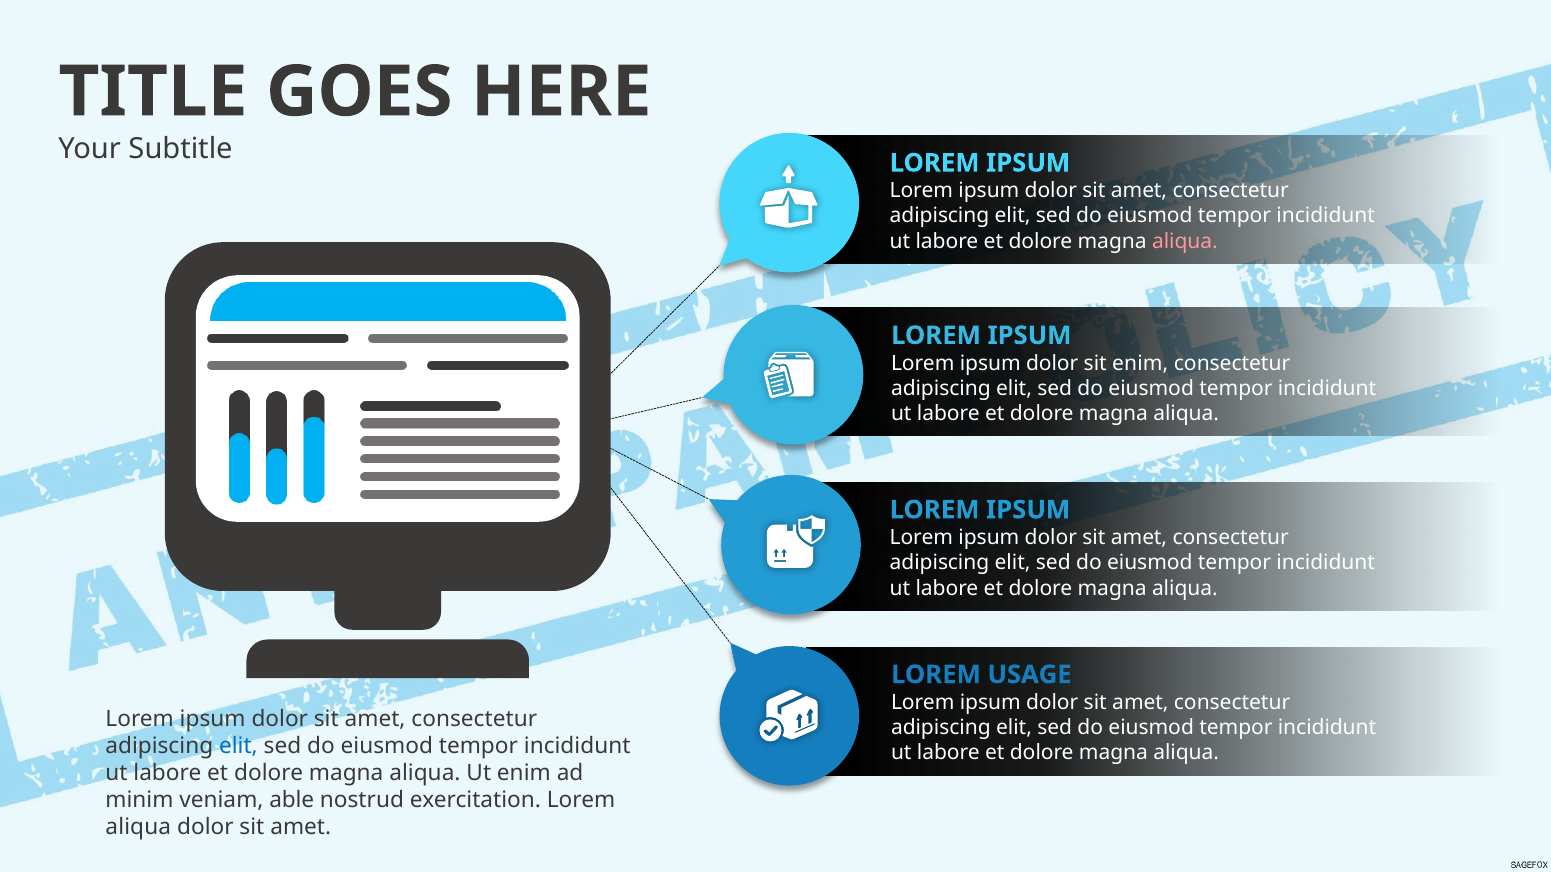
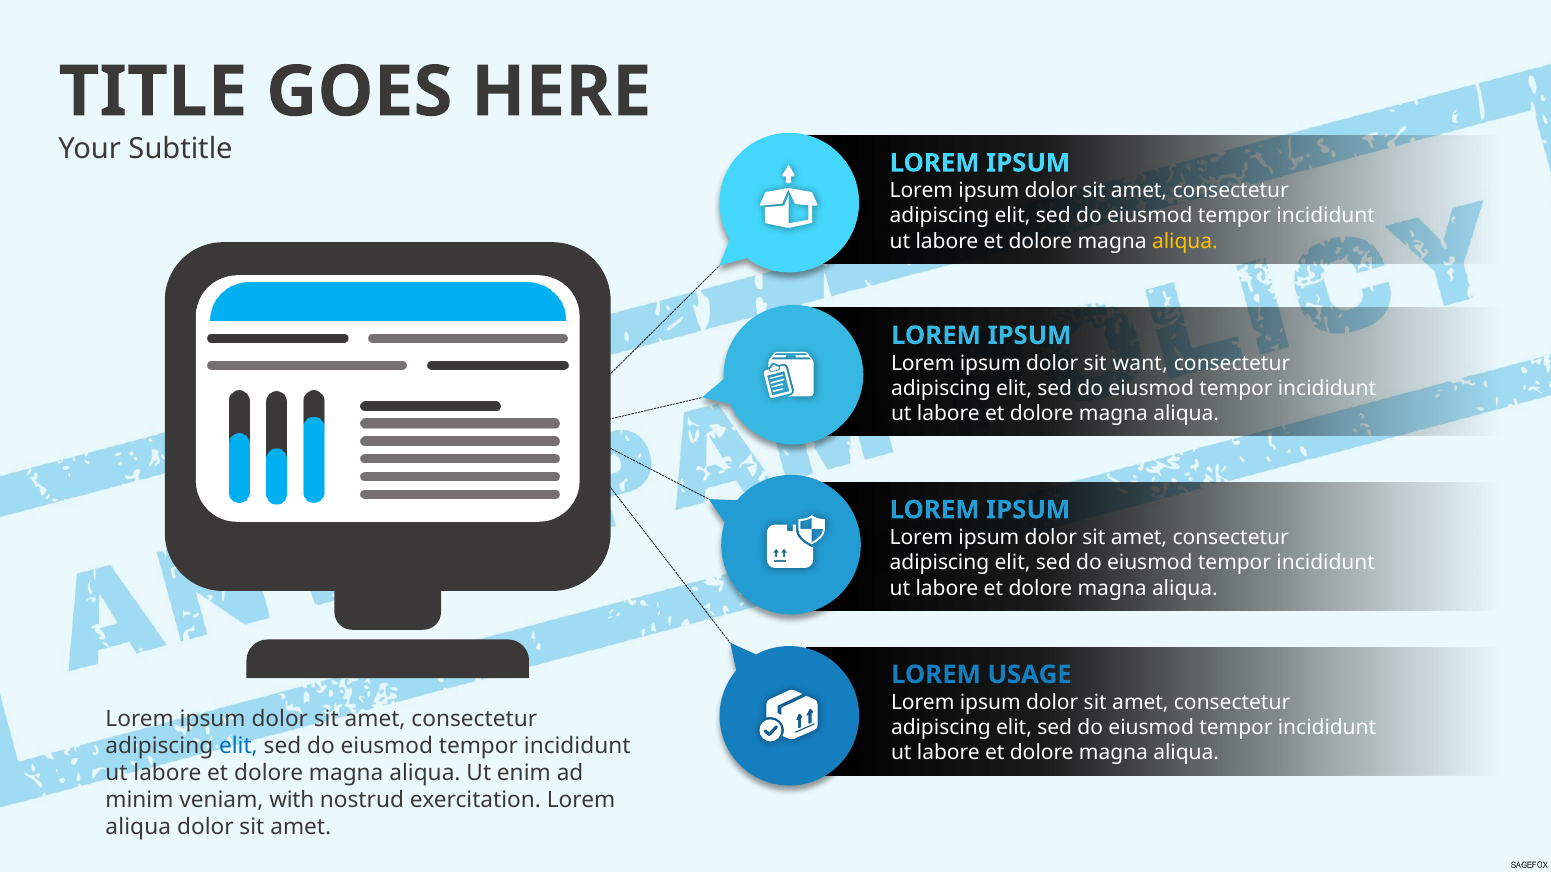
aliqua at (1185, 241) colour: pink -> yellow
sit enim: enim -> want
able: able -> with
